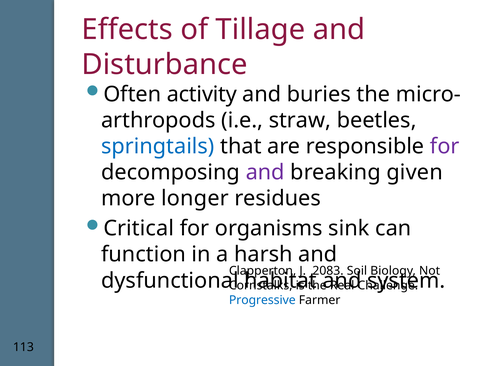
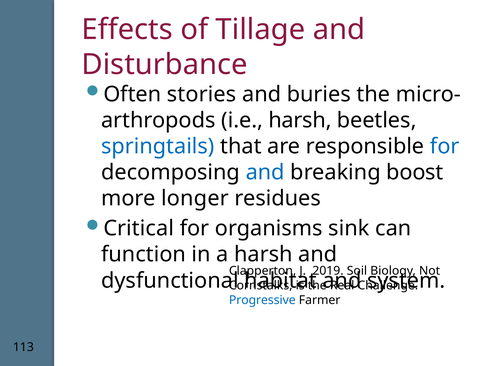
activity: activity -> stories
i.e straw: straw -> harsh
for at (445, 147) colour: purple -> blue
and at (265, 173) colour: purple -> blue
given: given -> boost
2083: 2083 -> 2019
